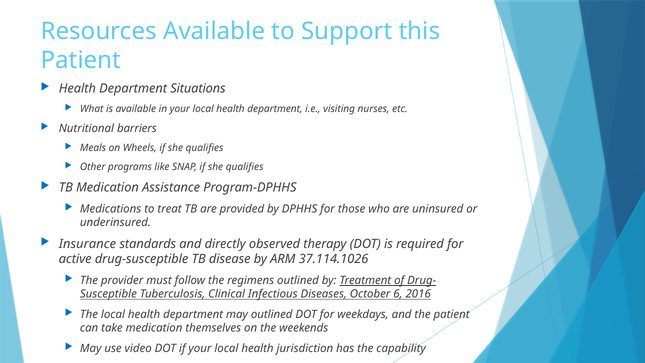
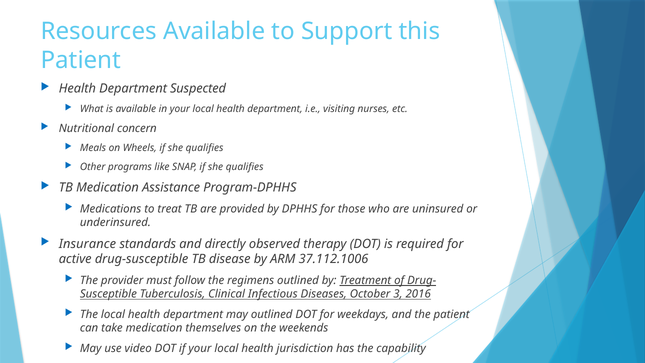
Situations: Situations -> Suspected
barriers: barriers -> concern
37.114.1026: 37.114.1026 -> 37.112.1006
6: 6 -> 3
